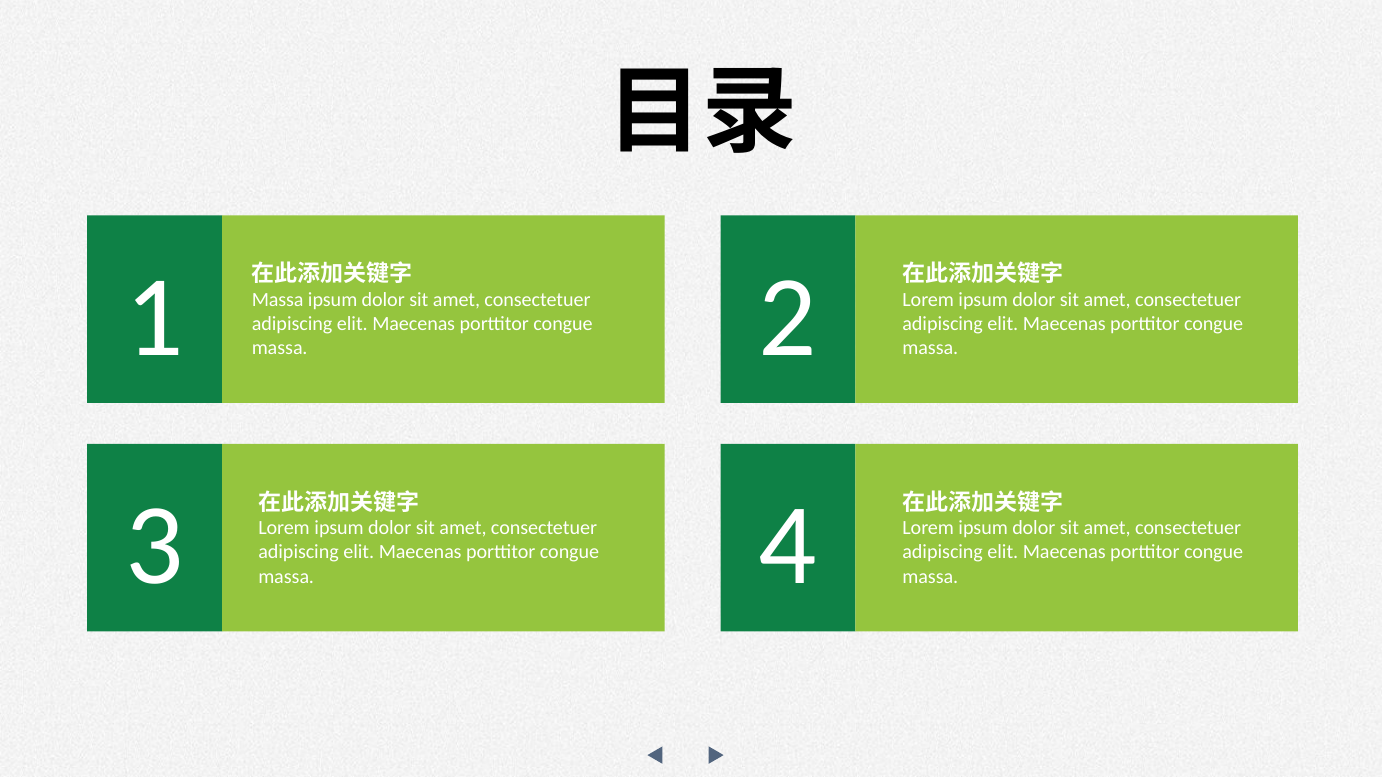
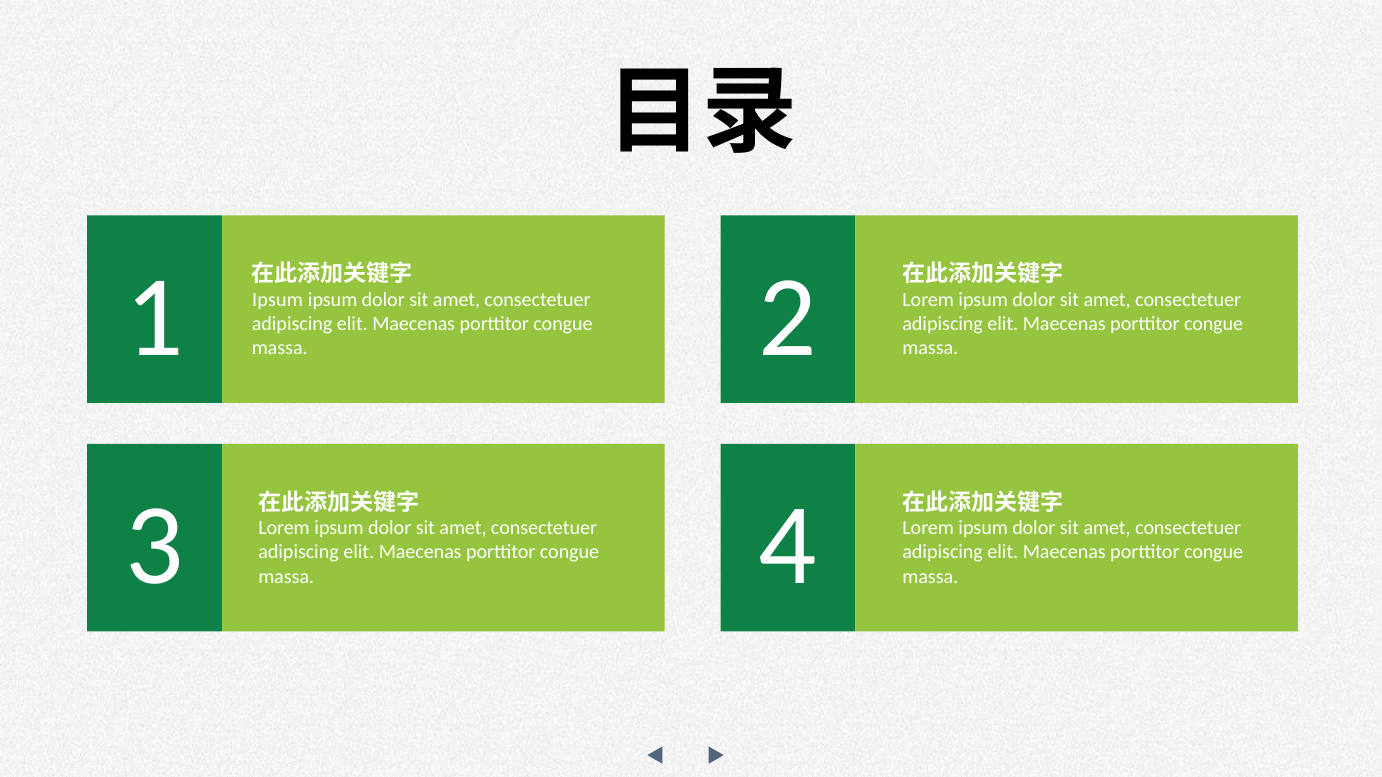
Massa at (278, 300): Massa -> Ipsum
